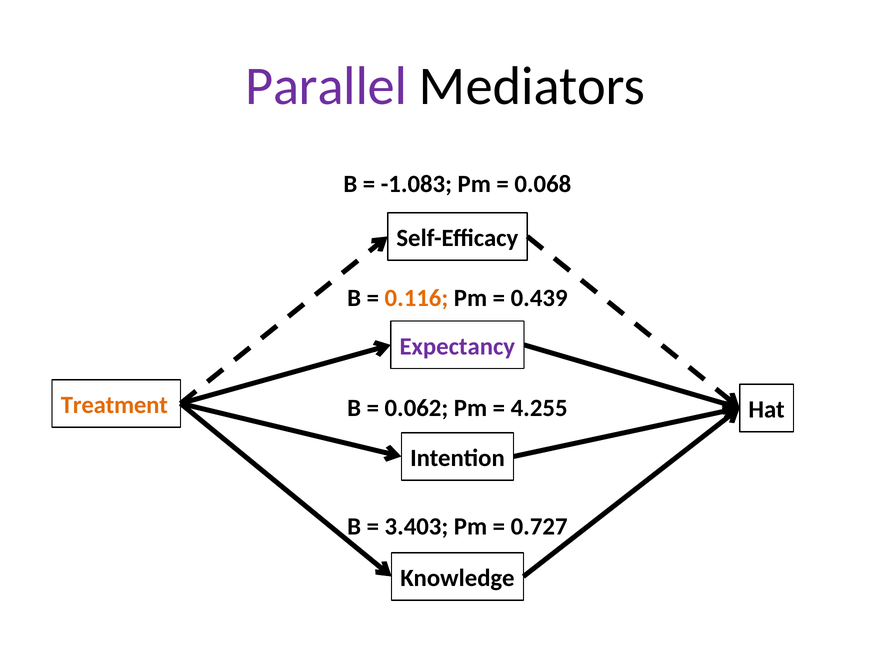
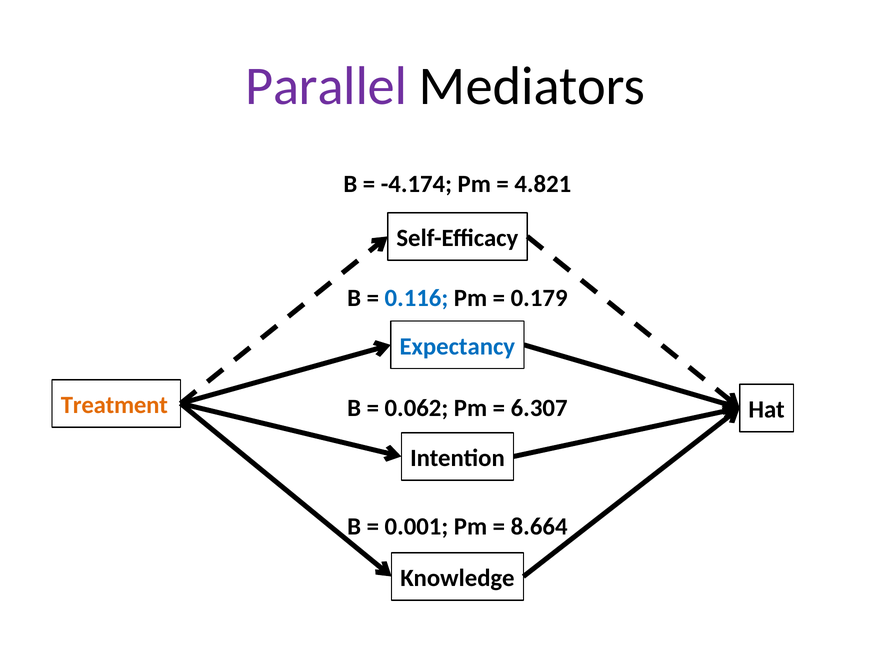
-1.083: -1.083 -> -4.174
0.068: 0.068 -> 4.821
0.116 colour: orange -> blue
0.439: 0.439 -> 0.179
Expectancy colour: purple -> blue
4.255: 4.255 -> 6.307
3.403: 3.403 -> 0.001
0.727: 0.727 -> 8.664
